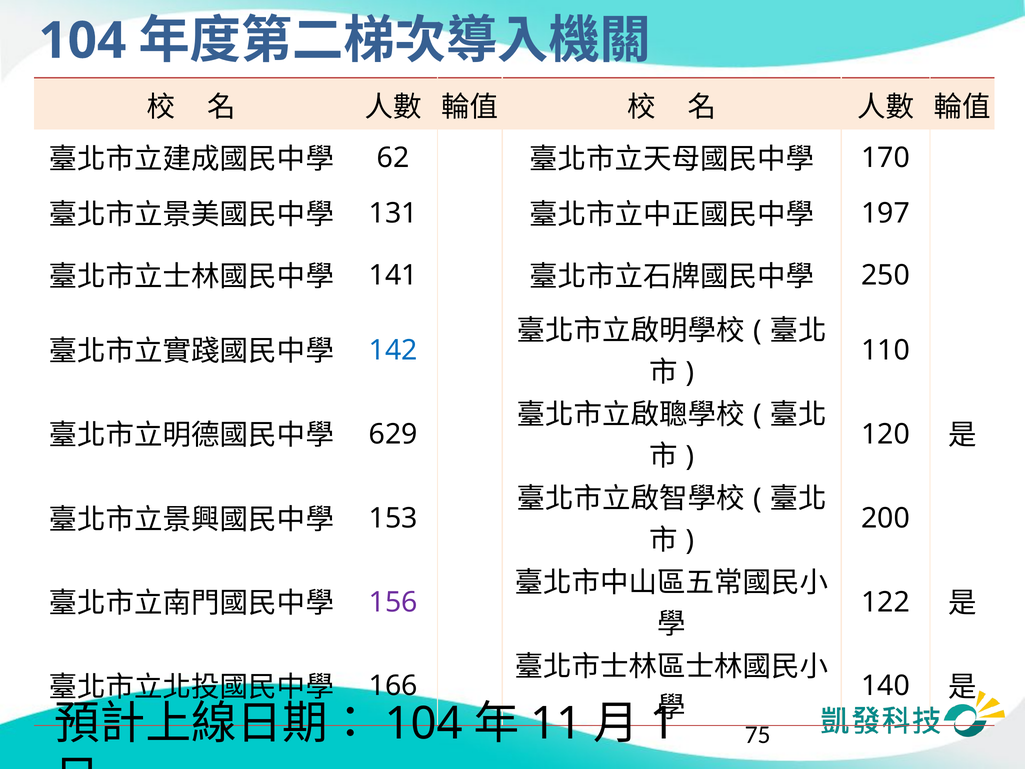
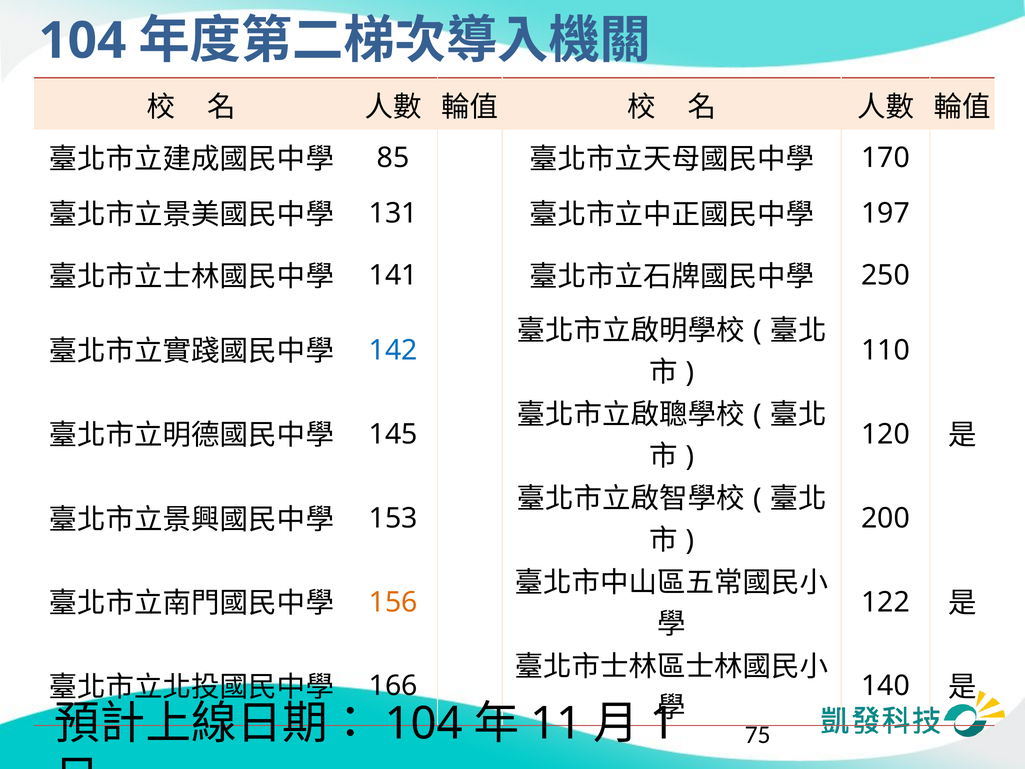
62: 62 -> 85
629: 629 -> 145
156 colour: purple -> orange
